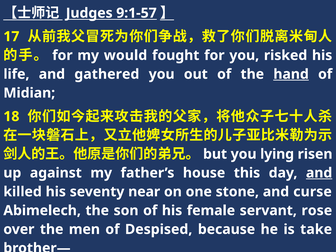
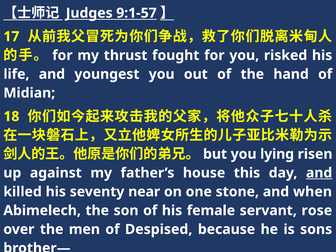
would: would -> thrust
gathered: gathered -> youngest
hand underline: present -> none
curse: curse -> when
take: take -> sons
